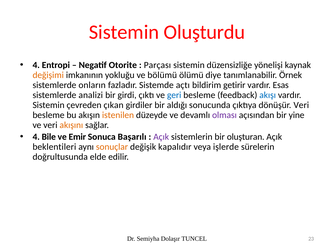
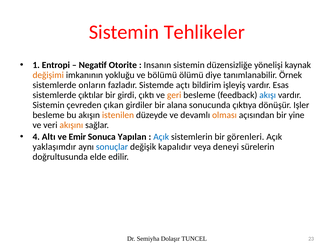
Oluşturdu: Oluşturdu -> Tehlikeler
4 at (36, 65): 4 -> 1
Parçası: Parçası -> Insanın
getirir: getirir -> işleyiş
analizi: analizi -> çıktılar
geri colour: blue -> orange
aldığı: aldığı -> alana
dönüşür Veri: Veri -> Işler
olması colour: purple -> orange
Bile: Bile -> Altı
Başarılı: Başarılı -> Yapılan
Açık at (161, 137) colour: purple -> blue
oluşturan: oluşturan -> görenleri
beklentileri: beklentileri -> yaklaşımdır
sonuçlar colour: orange -> blue
işlerde: işlerde -> deneyi
